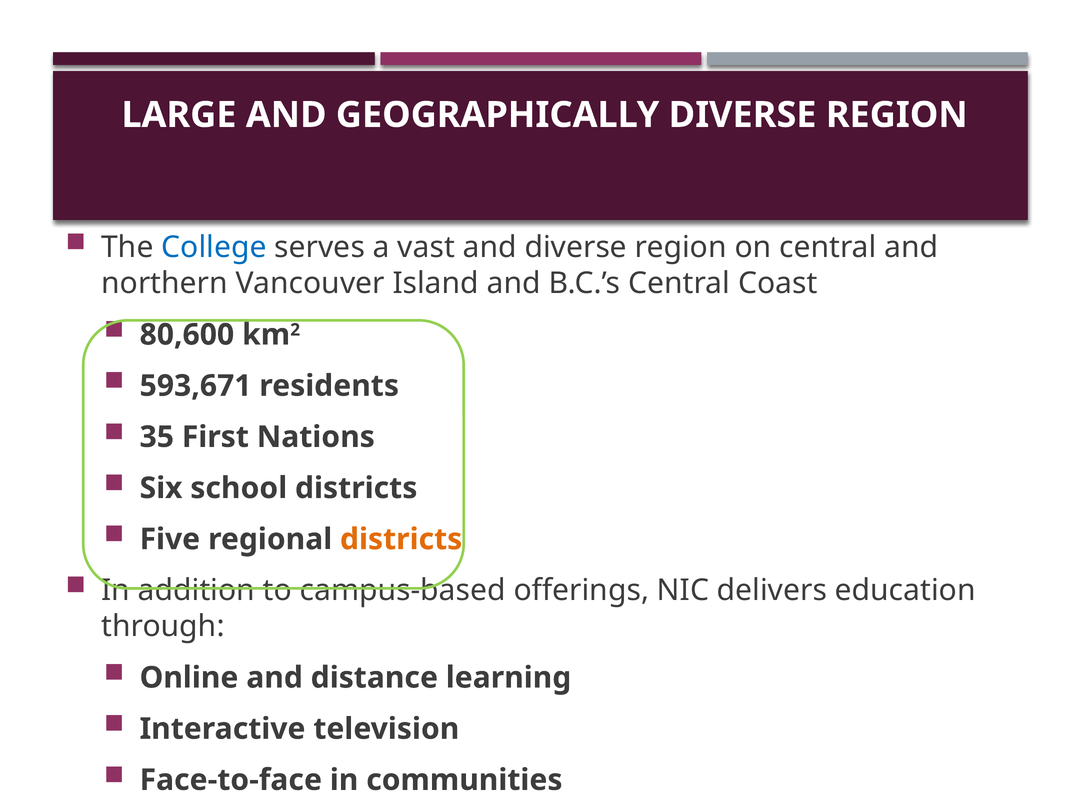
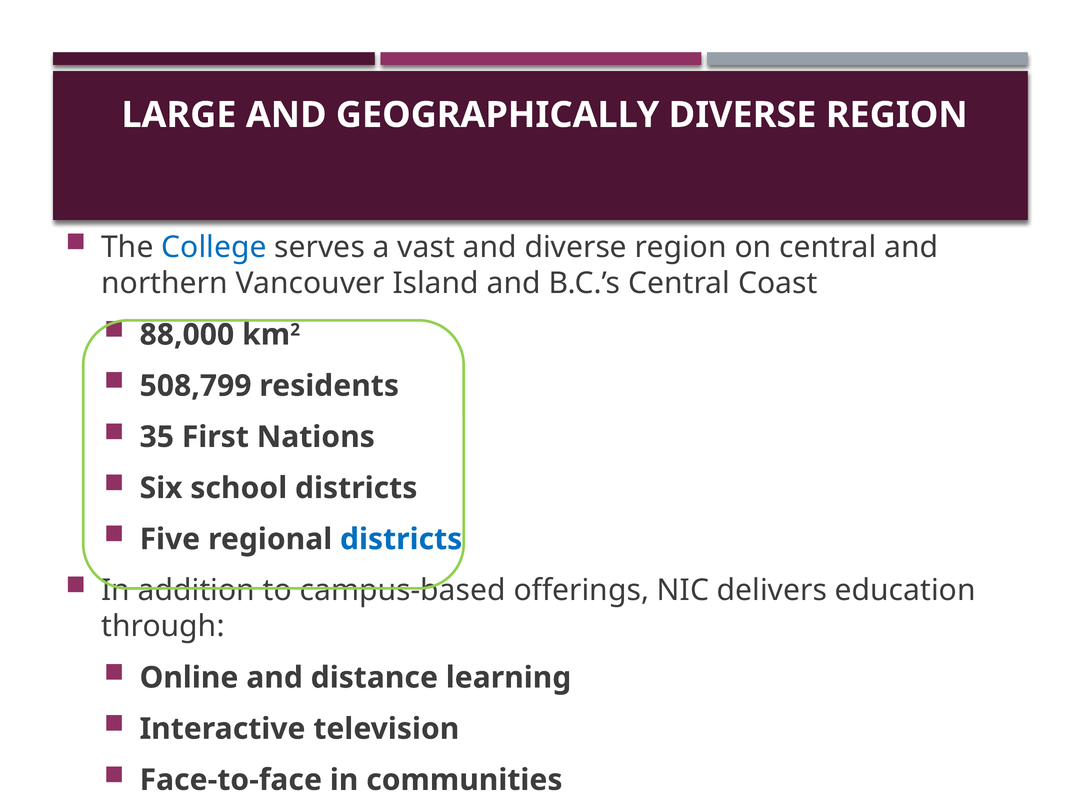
80,600: 80,600 -> 88,000
593,671: 593,671 -> 508,799
districts at (401, 539) colour: orange -> blue
